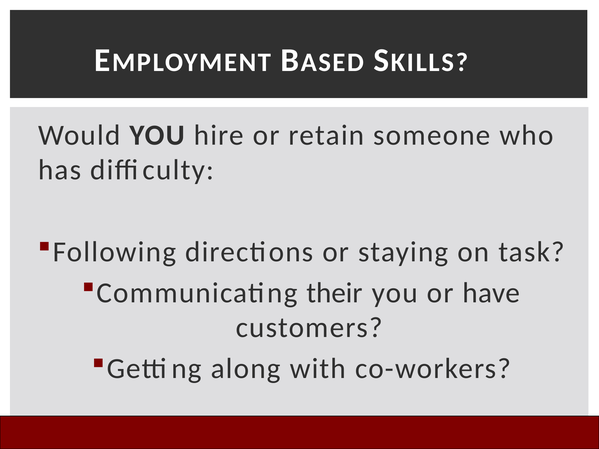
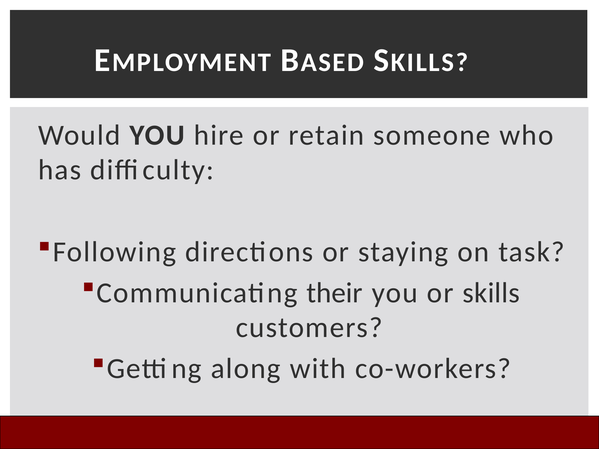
have: have -> skills
